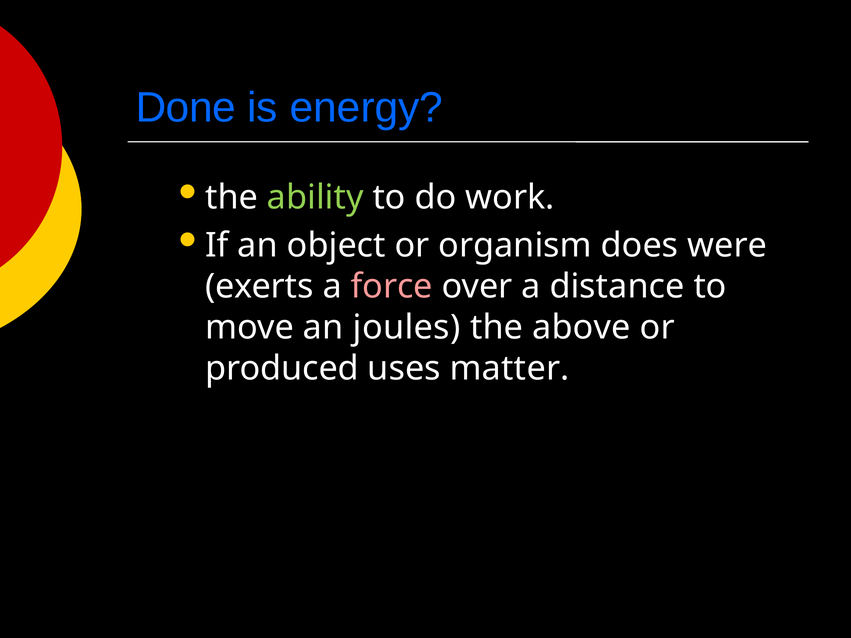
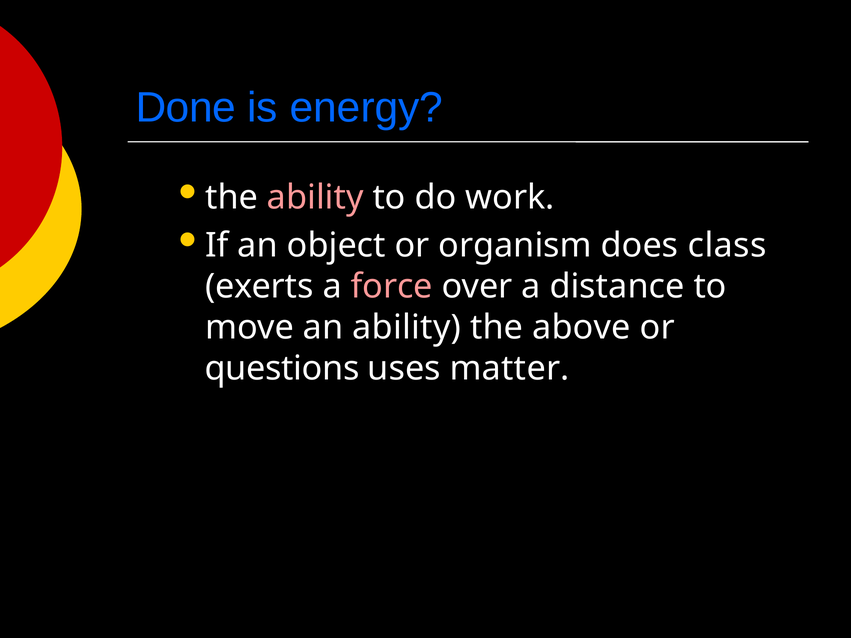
ability at (315, 197) colour: light green -> pink
were: were -> class
an joules: joules -> ability
produced: produced -> questions
